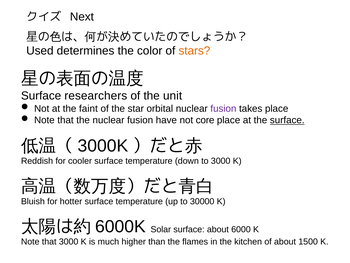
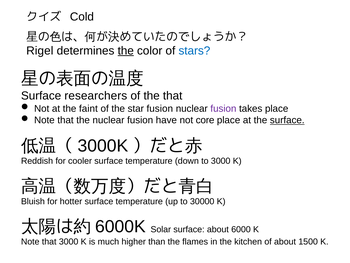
Next: Next -> Cold
Used: Used -> Rigel
the at (126, 51) underline: none -> present
stars colour: orange -> blue
the unit: unit -> that
star orbital: orbital -> fusion
